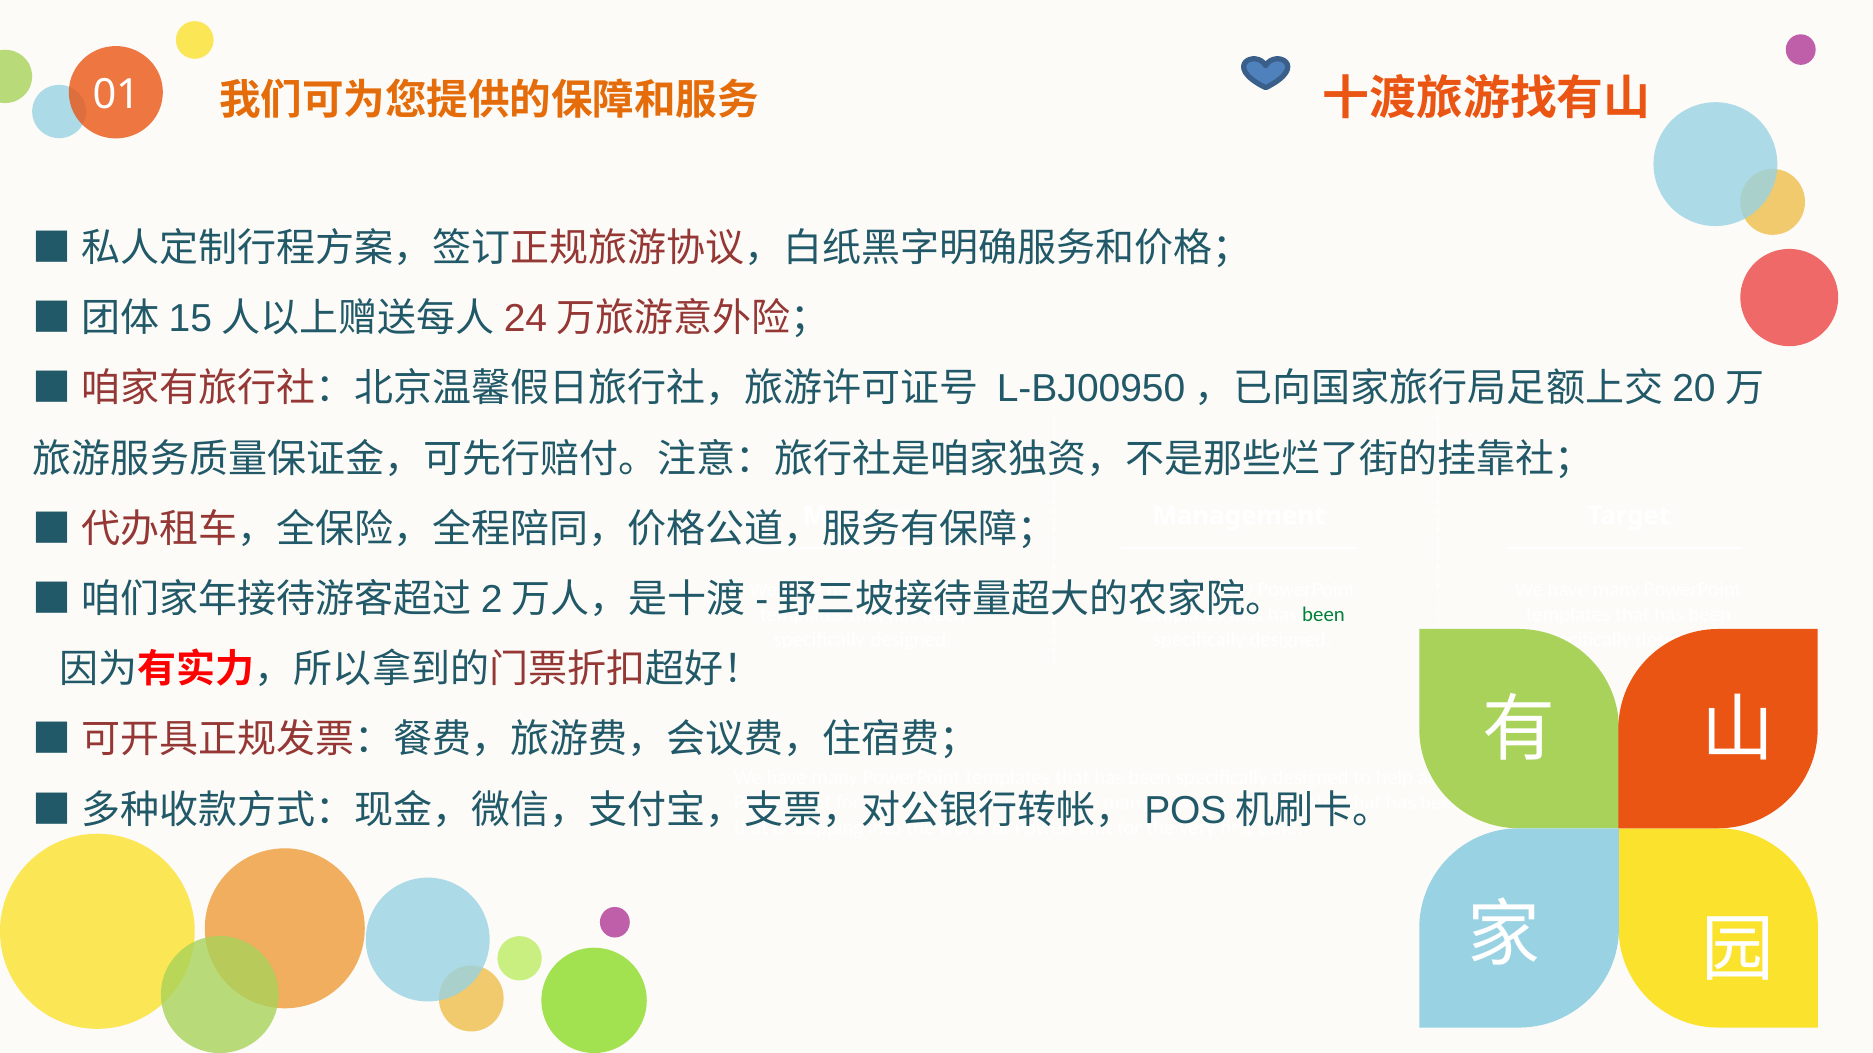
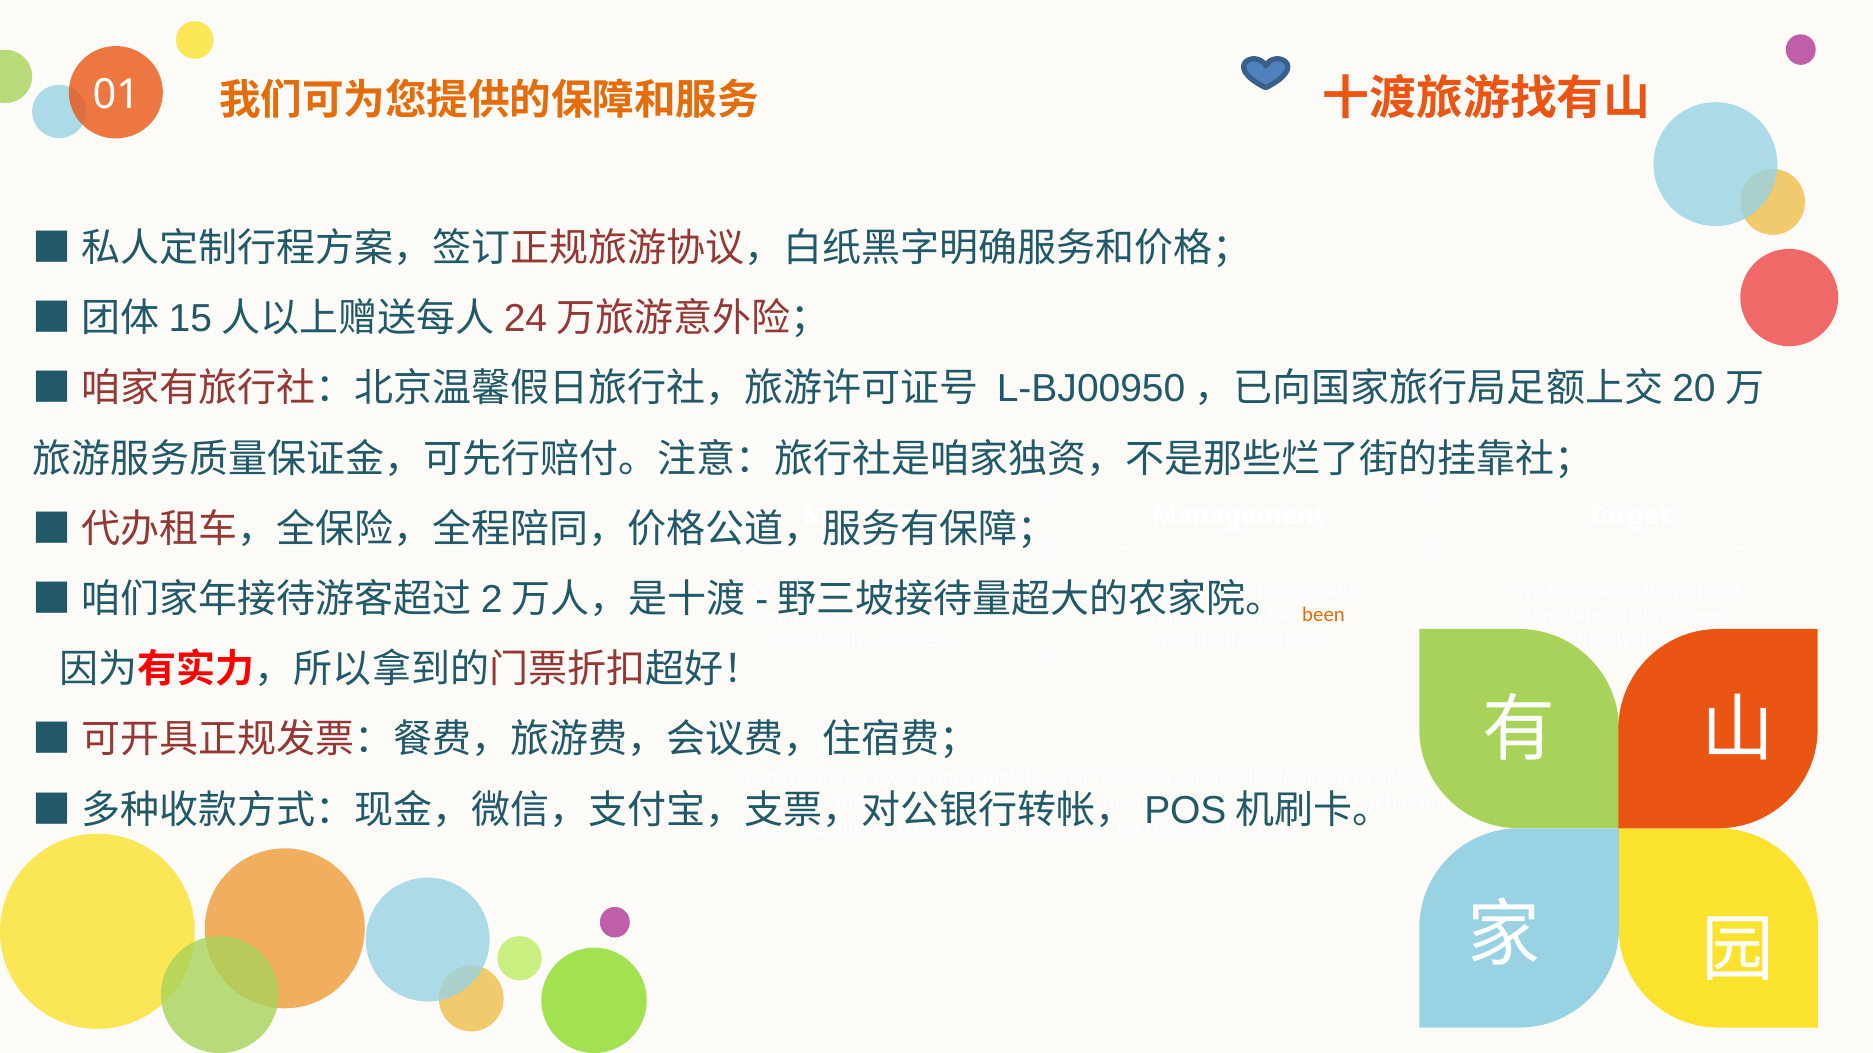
been at (1323, 615) colour: green -> orange
